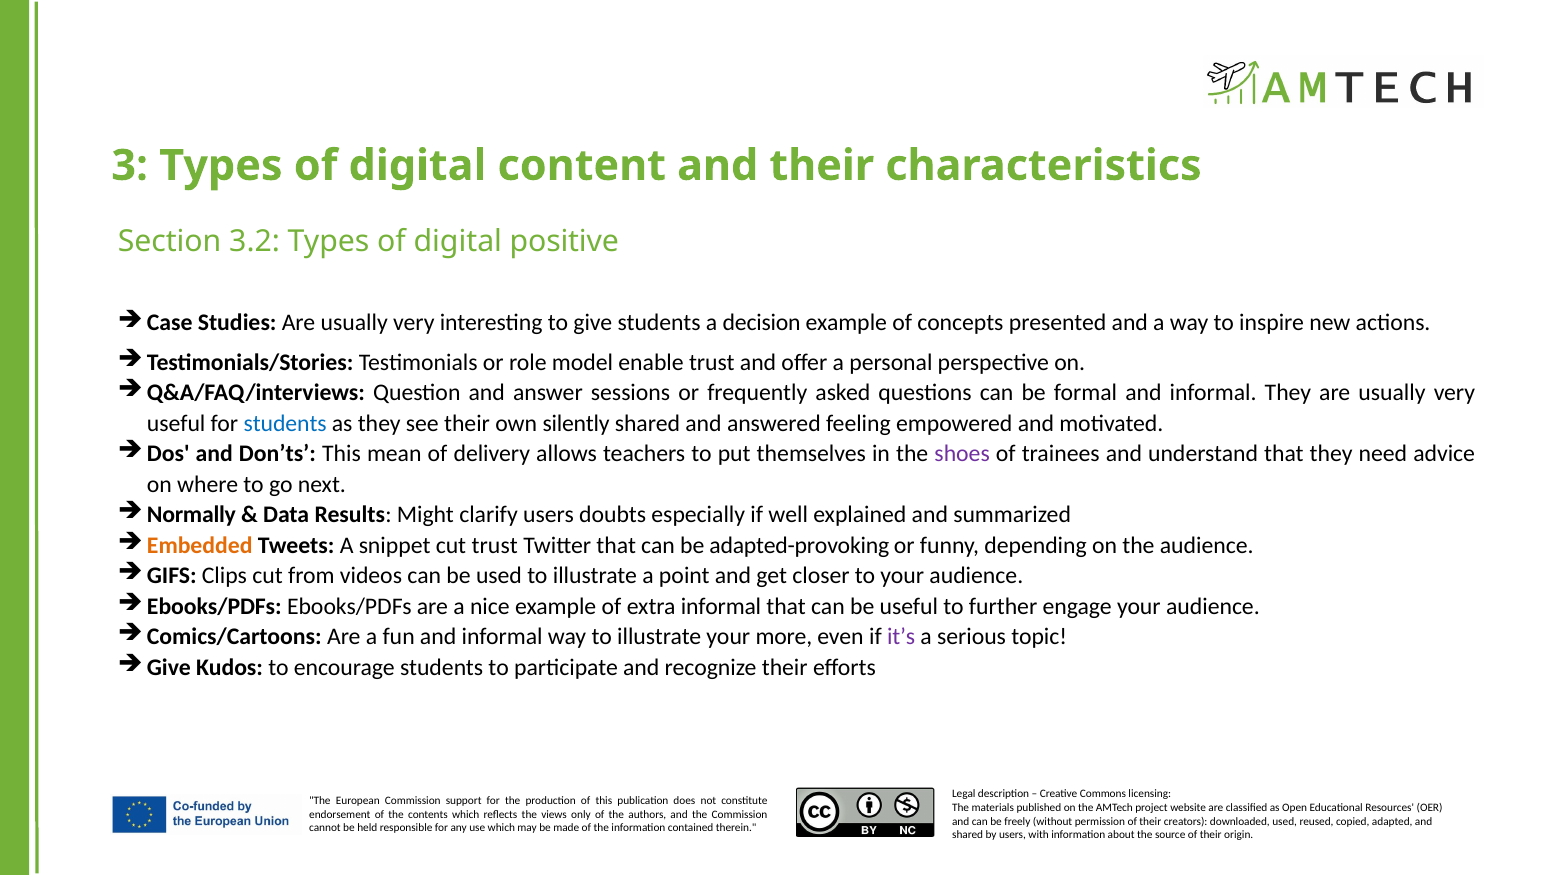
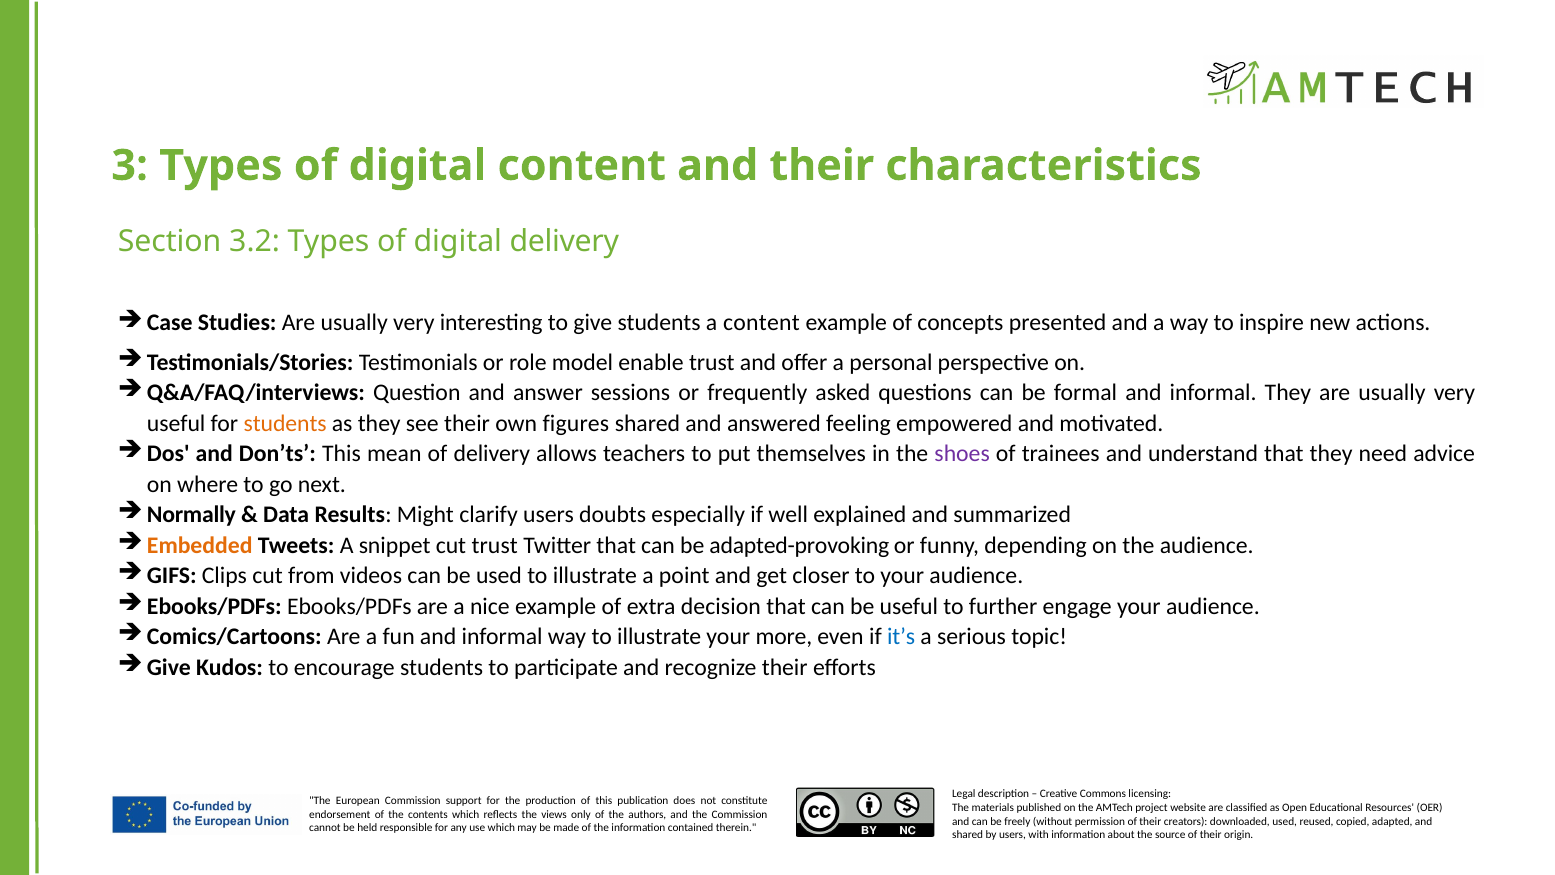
digital positive: positive -> delivery
a decision: decision -> content
students at (285, 423) colour: blue -> orange
silently: silently -> figures
extra informal: informal -> decision
it’s colour: purple -> blue
